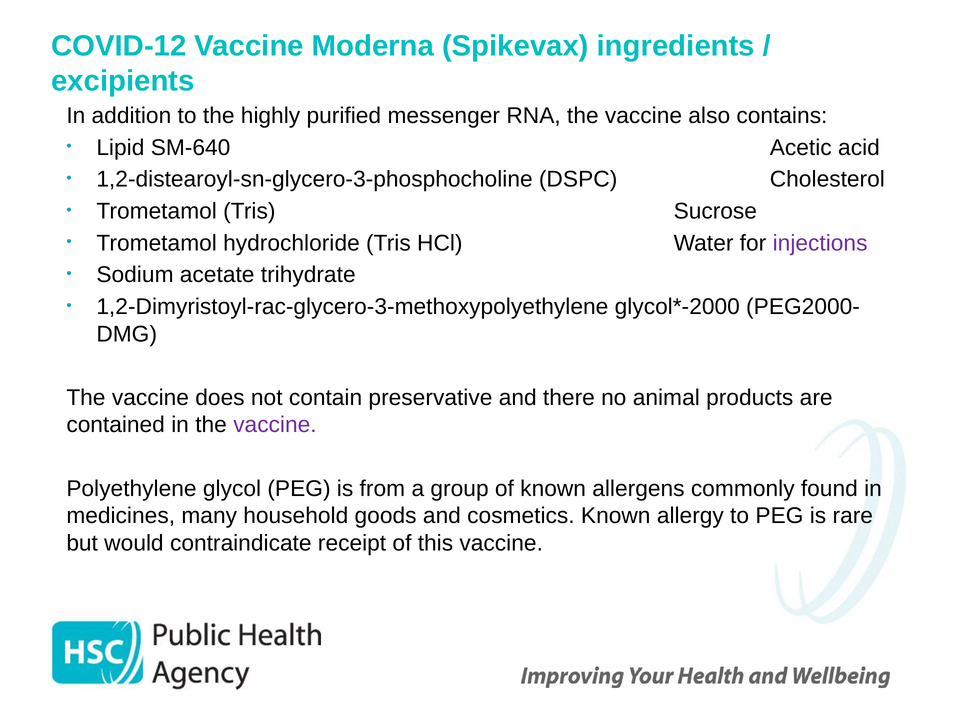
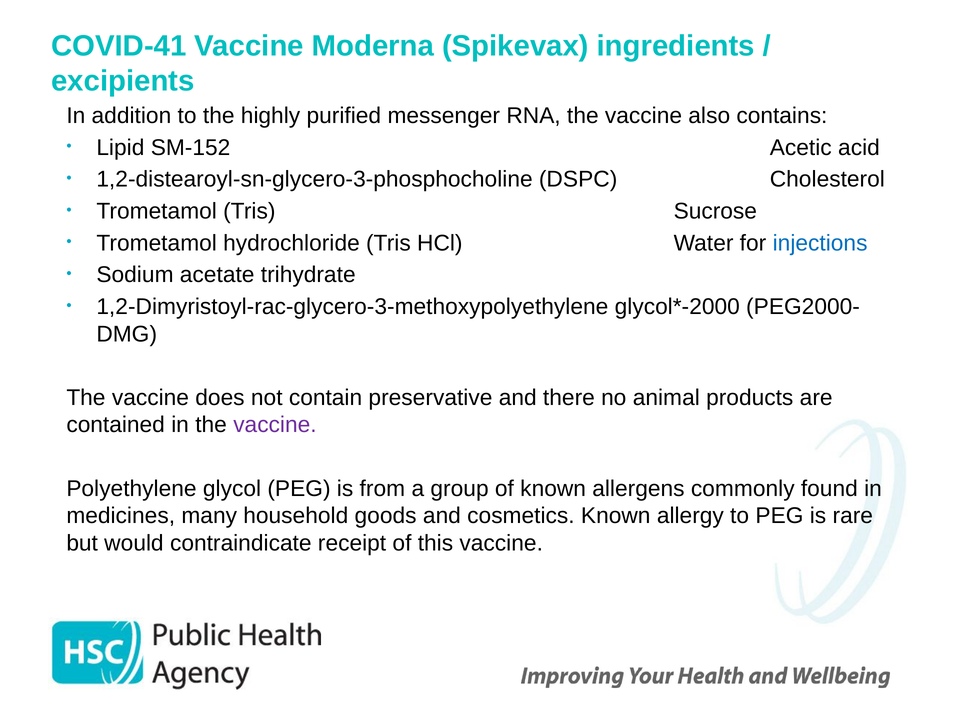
COVID-12: COVID-12 -> COVID-41
SM-640: SM-640 -> SM-152
injections colour: purple -> blue
